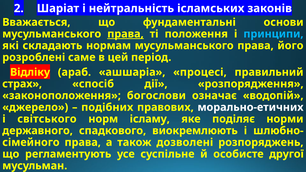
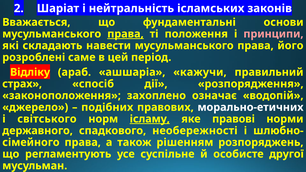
принципи colour: light blue -> pink
нормам: нормам -> навести
процесі: процесі -> кажучи
богослови: богослови -> захоплено
ісламу underline: none -> present
поділяє: поділяє -> правові
виокремлюють: виокремлюють -> необережності
дозволені: дозволені -> рішенням
